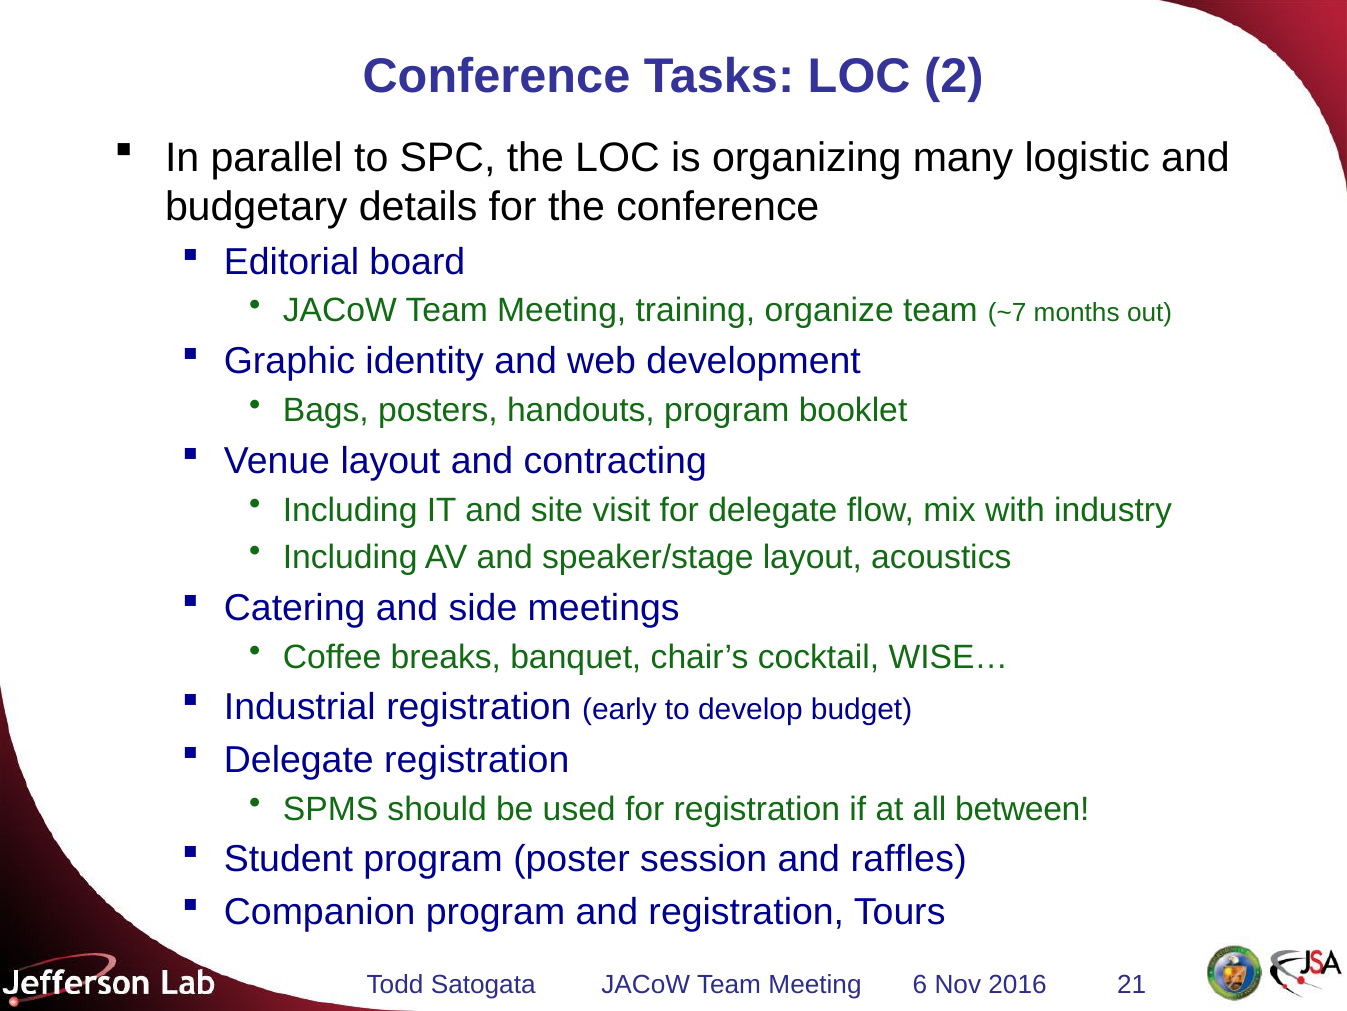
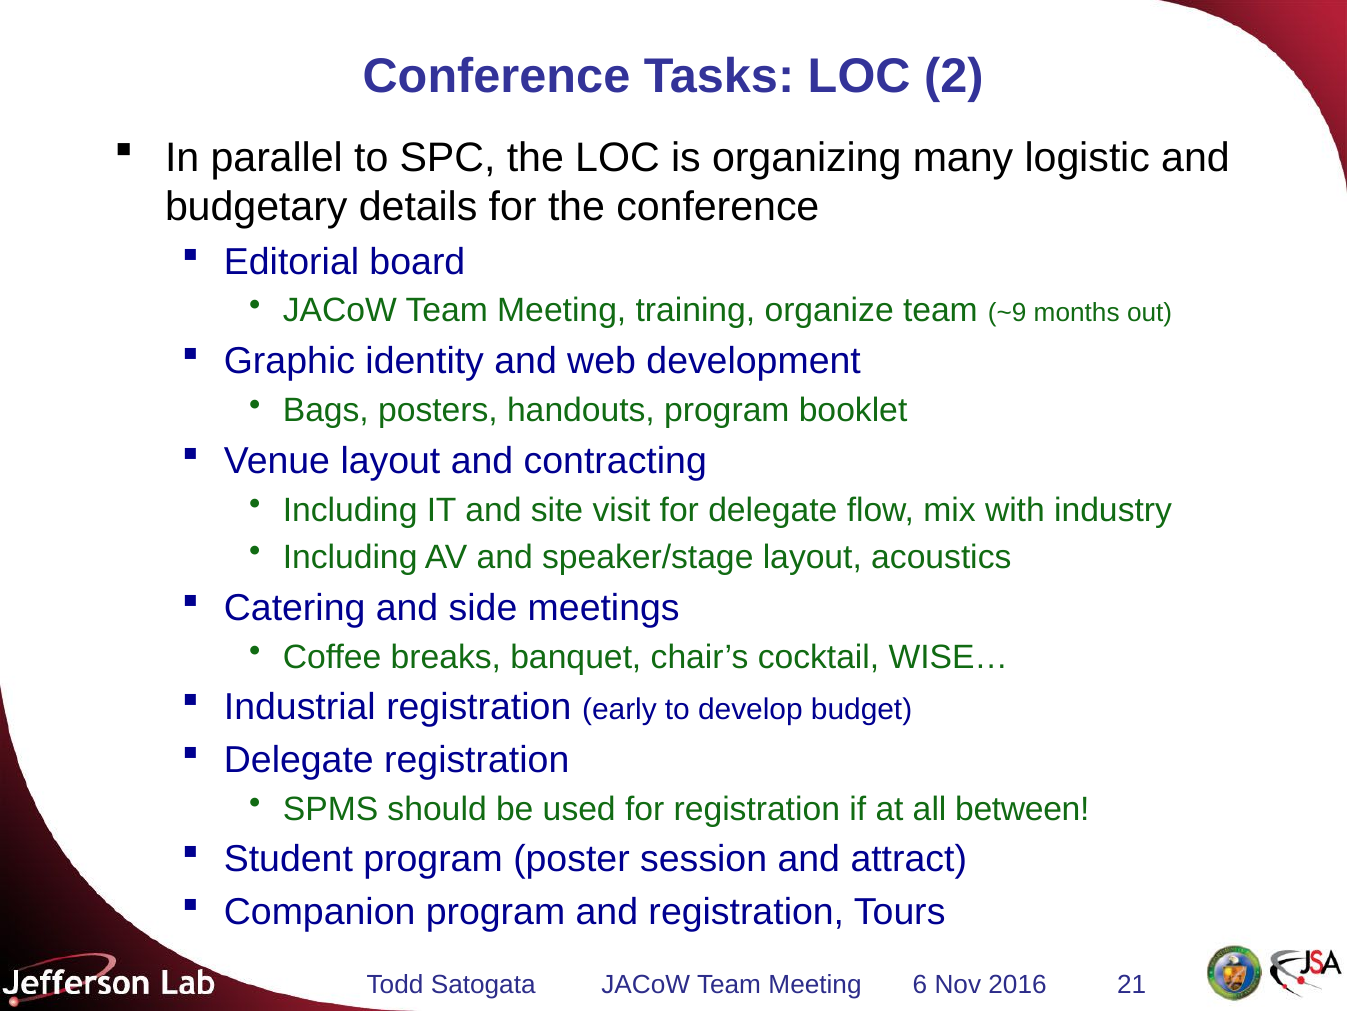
~7: ~7 -> ~9
raffles: raffles -> attract
